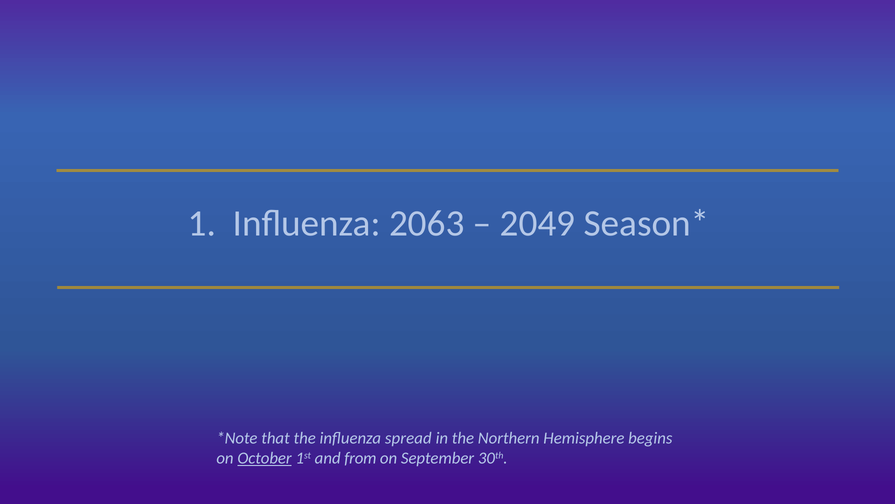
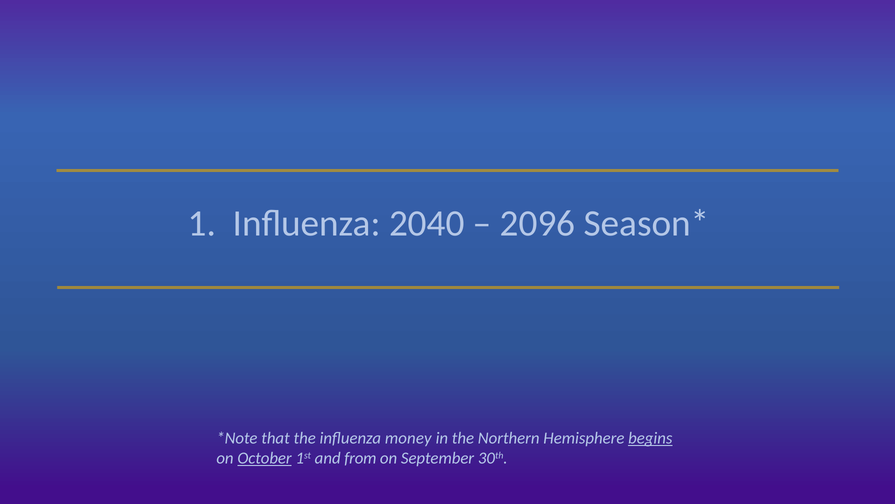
2063: 2063 -> 2040
2049: 2049 -> 2096
spread: spread -> money
begins underline: none -> present
